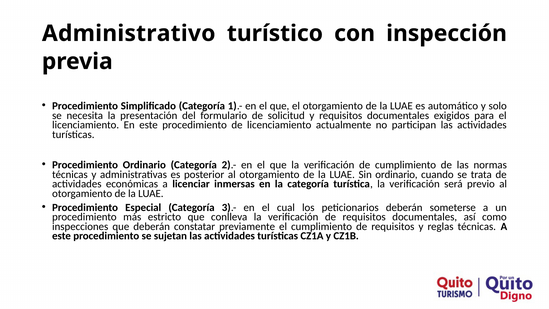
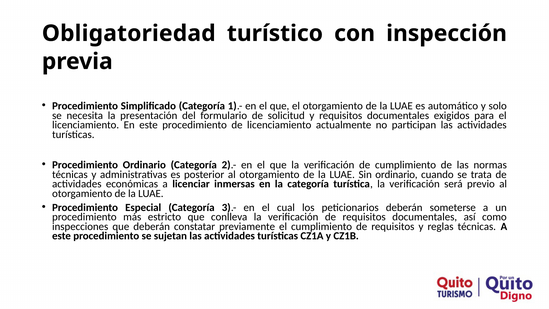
Administrativo: Administrativo -> Obligatoriedad
